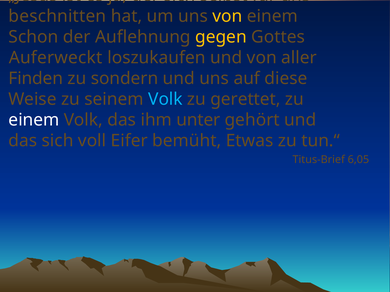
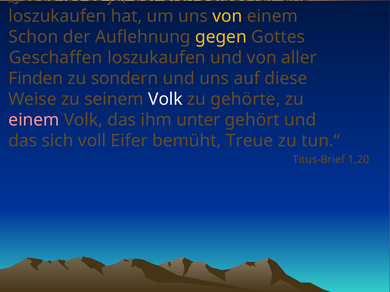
beschnitten at (57, 16): beschnitten -> loszukaufen
Auferweckt: Auferweckt -> Geschaffen
Volk at (165, 99) colour: light blue -> white
gerettet: gerettet -> gehörte
einem at (34, 120) colour: white -> pink
Etwas: Etwas -> Treue
6,05: 6,05 -> 1,20
